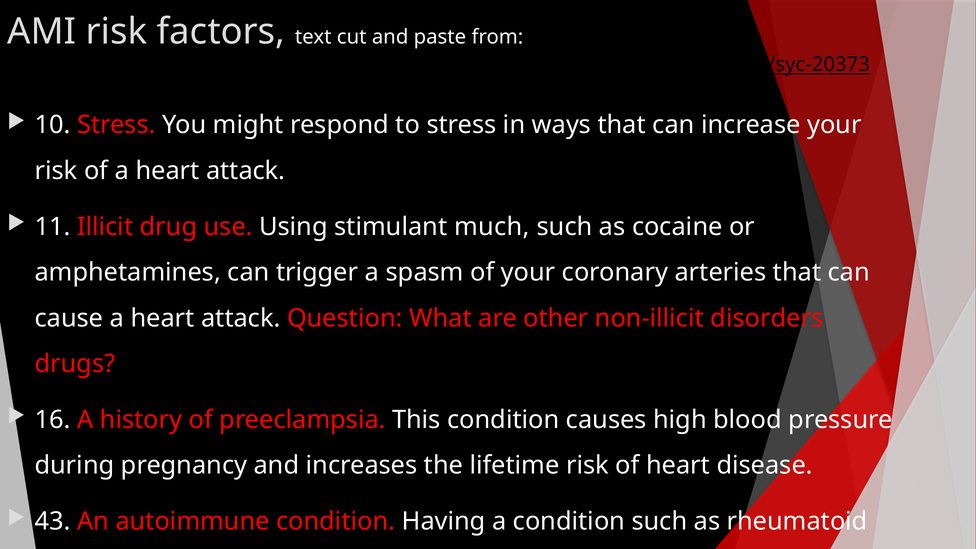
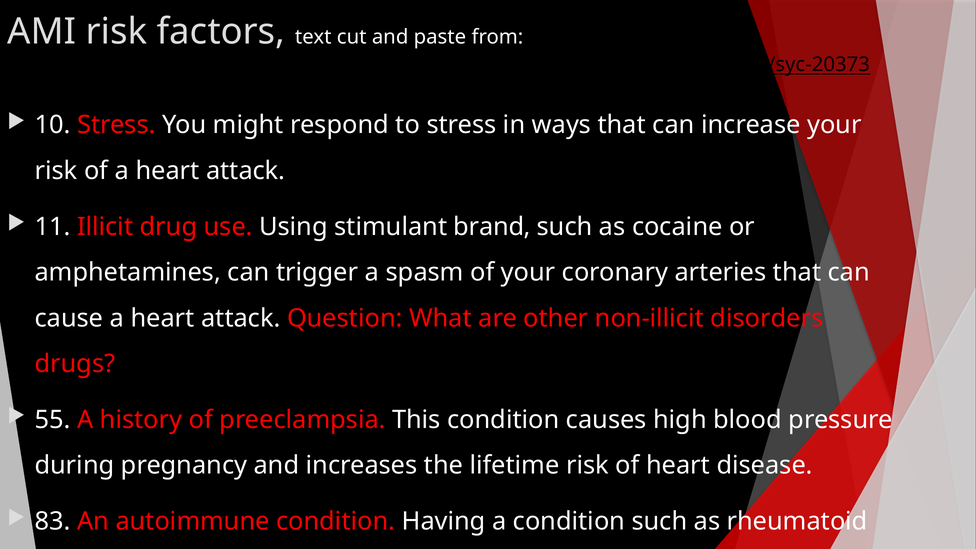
much: much -> brand
16: 16 -> 55
43: 43 -> 83
